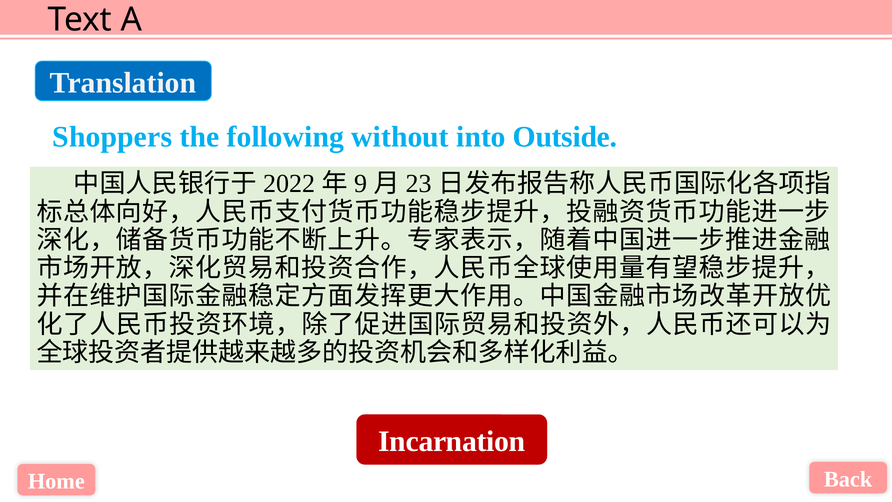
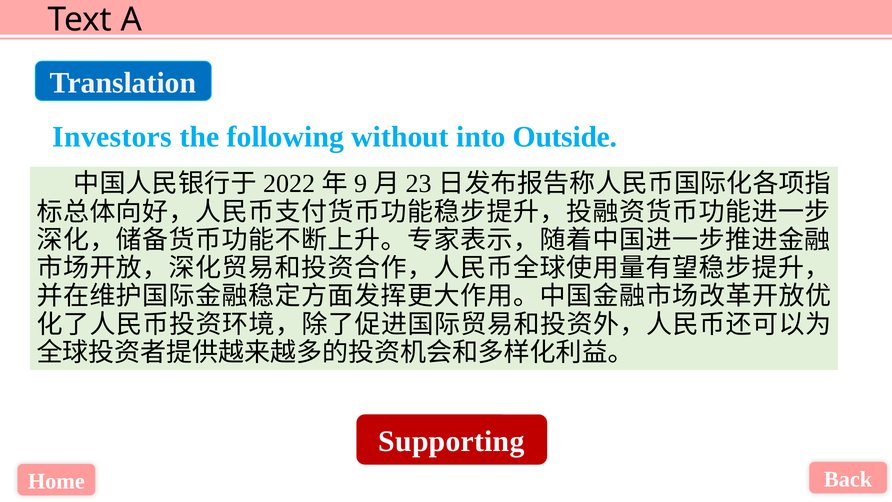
Shoppers: Shoppers -> Investors
Incarnation: Incarnation -> Supporting
